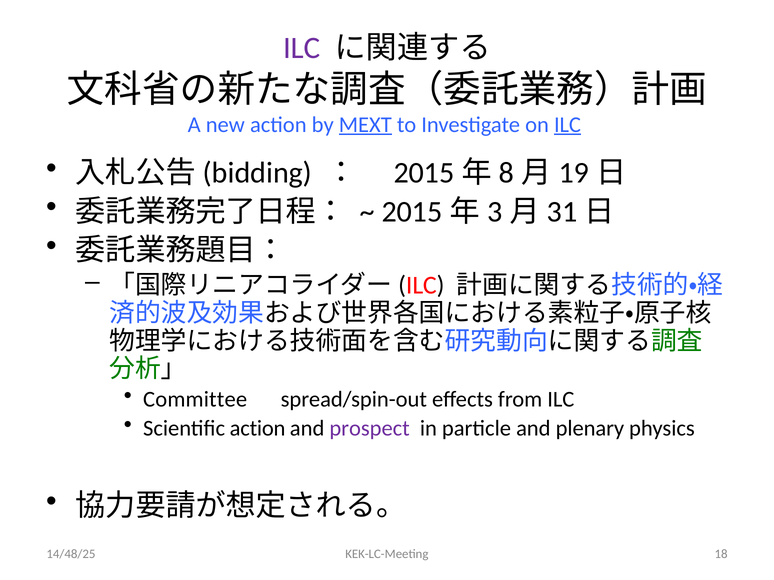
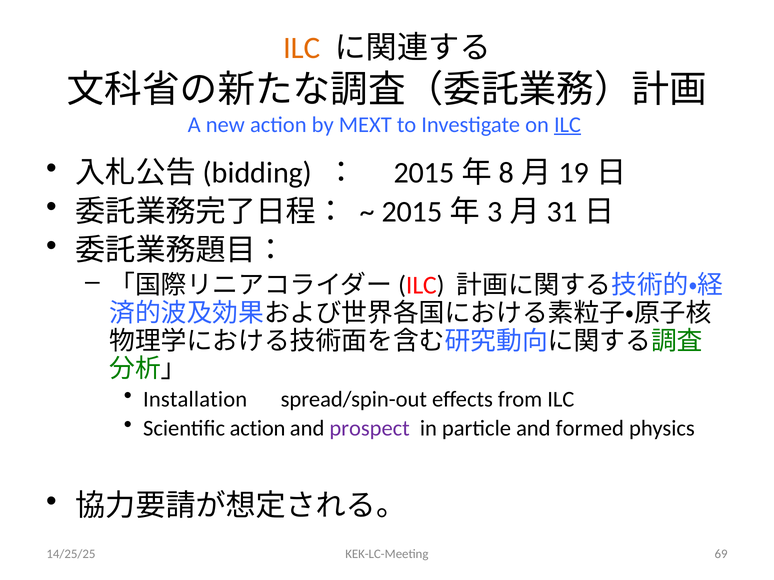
ILC at (302, 48) colour: purple -> orange
MEXT underline: present -> none
Committee: Committee -> Installation
plenary: plenary -> formed
14/48/25: 14/48/25 -> 14/25/25
18: 18 -> 69
